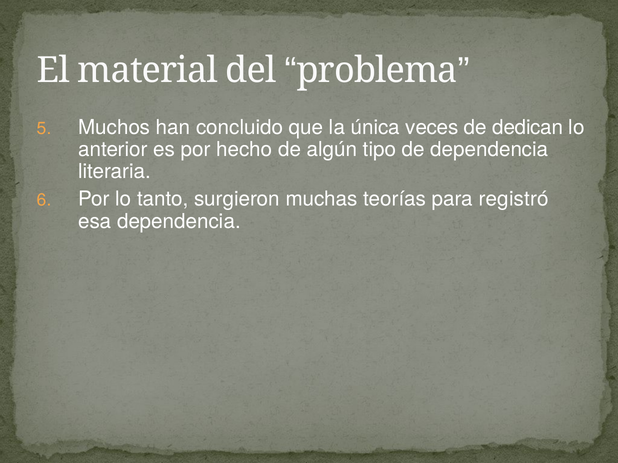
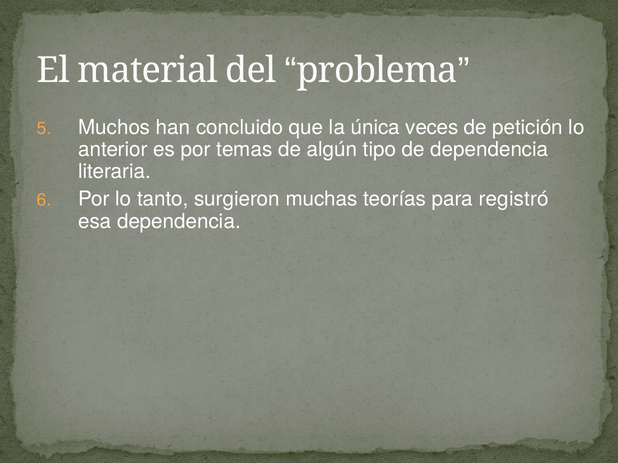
dedican: dedican -> petición
hecho: hecho -> temas
